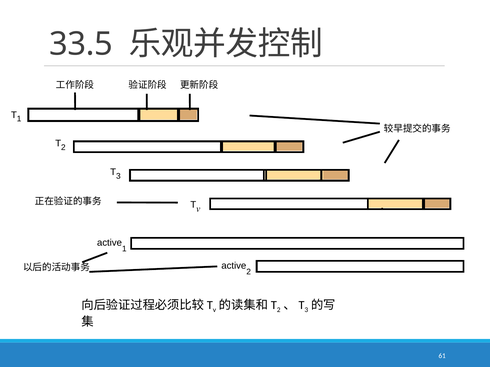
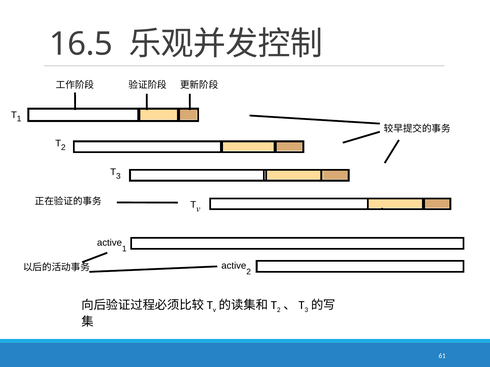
33.5: 33.5 -> 16.5
